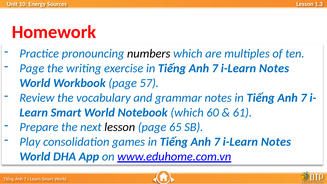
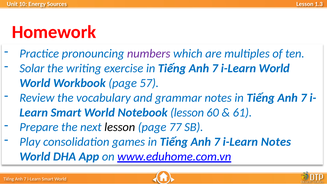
numbers colour: black -> purple
Page at (32, 68): Page -> Solar
Notes at (274, 68): Notes -> World
Notebook which: which -> lesson
65: 65 -> 77
